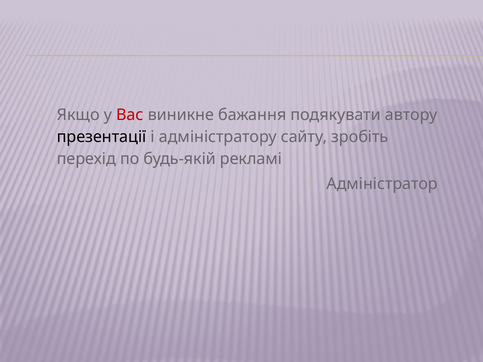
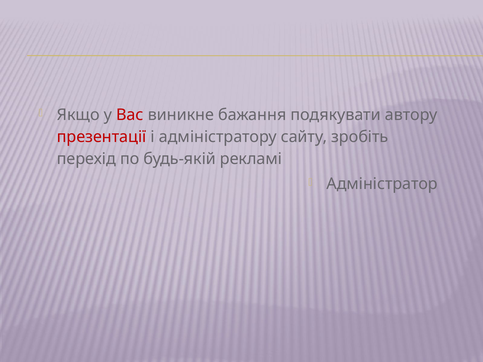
презентації colour: black -> red
